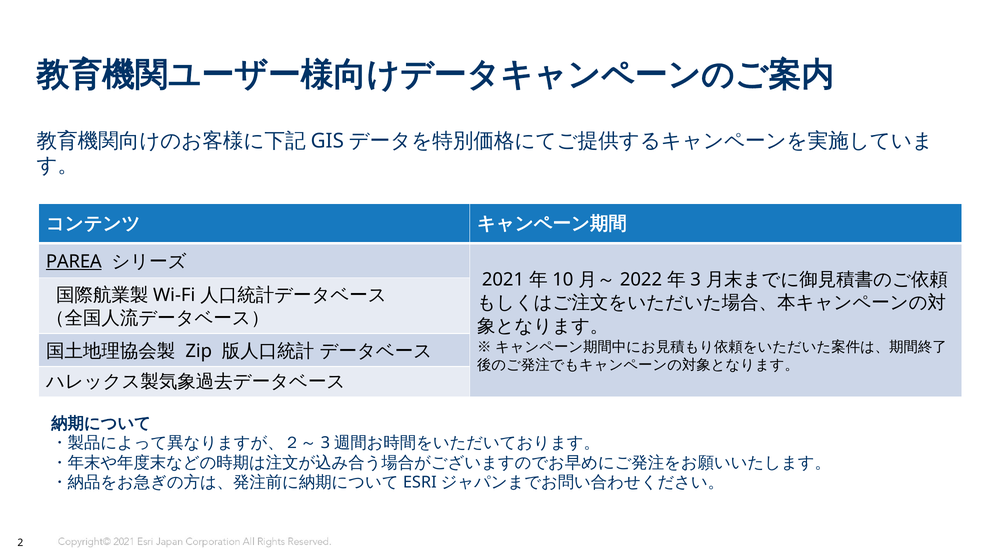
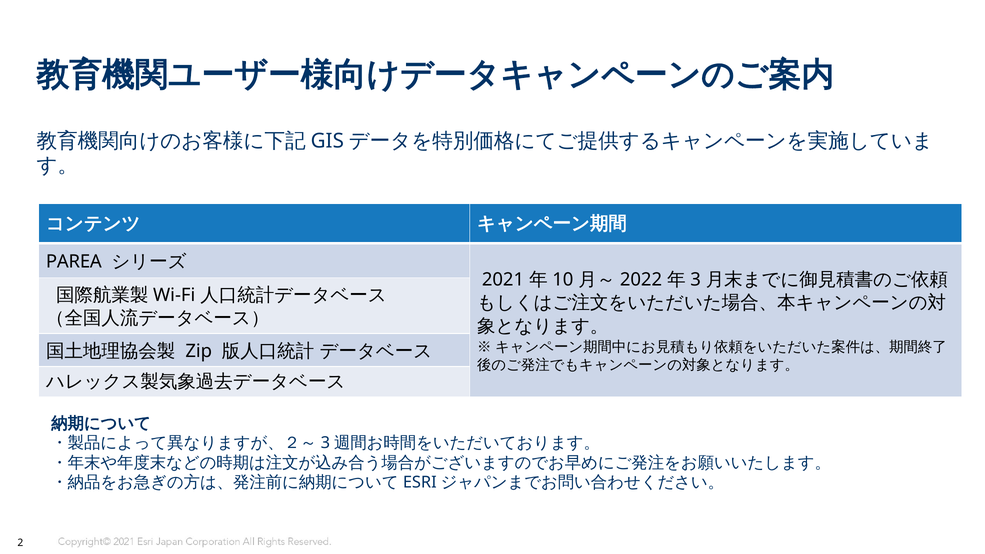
PAREA underline: present -> none
